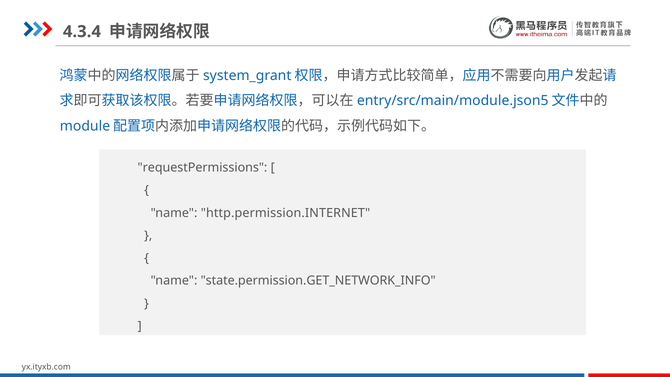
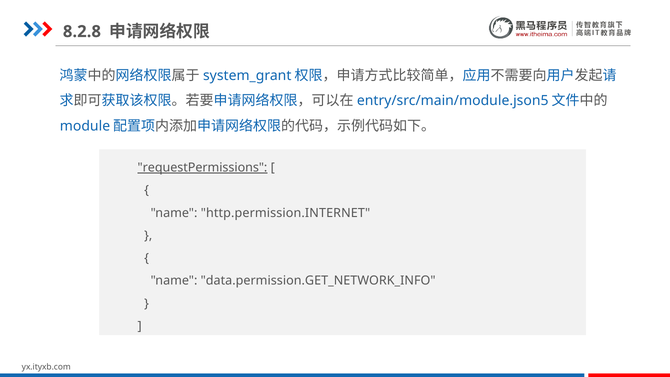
4.3.4: 4.3.4 -> 8.2.8
requestPermissions underline: none -> present
state.permission.GET_NETWORK_INFO: state.permission.GET_NETWORK_INFO -> data.permission.GET_NETWORK_INFO
